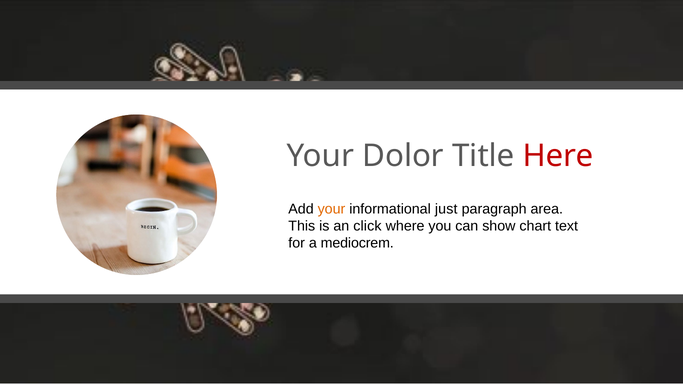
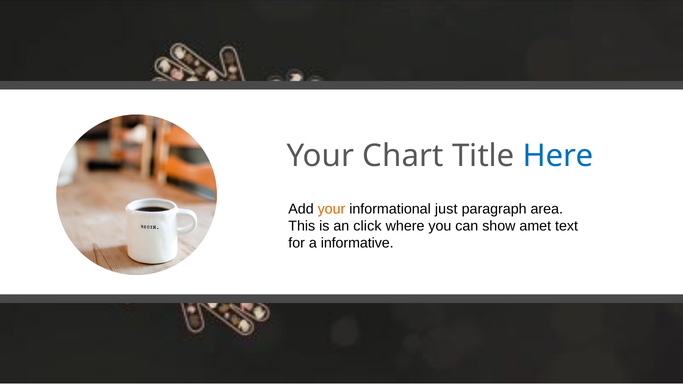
Dolor: Dolor -> Chart
Here colour: red -> blue
chart: chart -> amet
mediocrem: mediocrem -> informative
